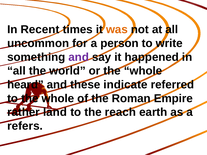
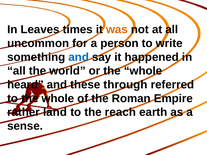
Recent: Recent -> Leaves
and at (79, 57) colour: purple -> blue
indicate: indicate -> through
refers: refers -> sense
